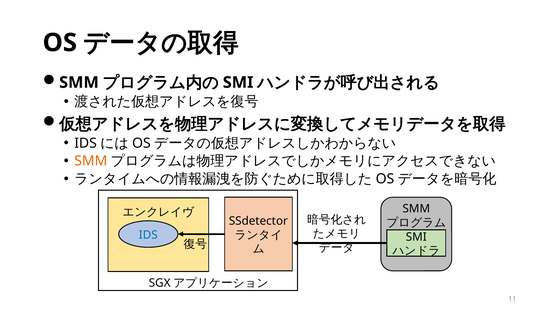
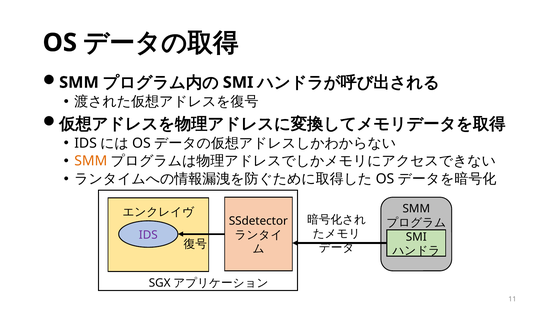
IDS at (148, 235) colour: blue -> purple
